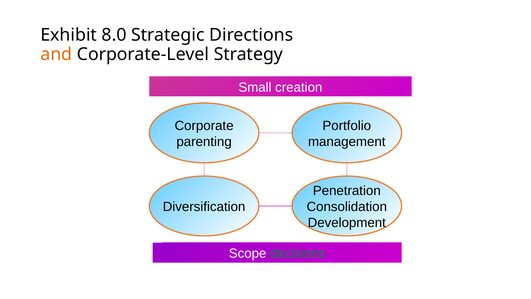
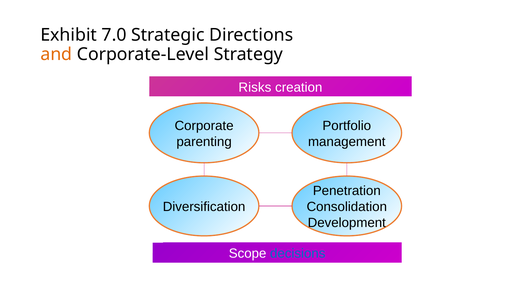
8.0: 8.0 -> 7.0
Small: Small -> Risks
decisions colour: green -> blue
